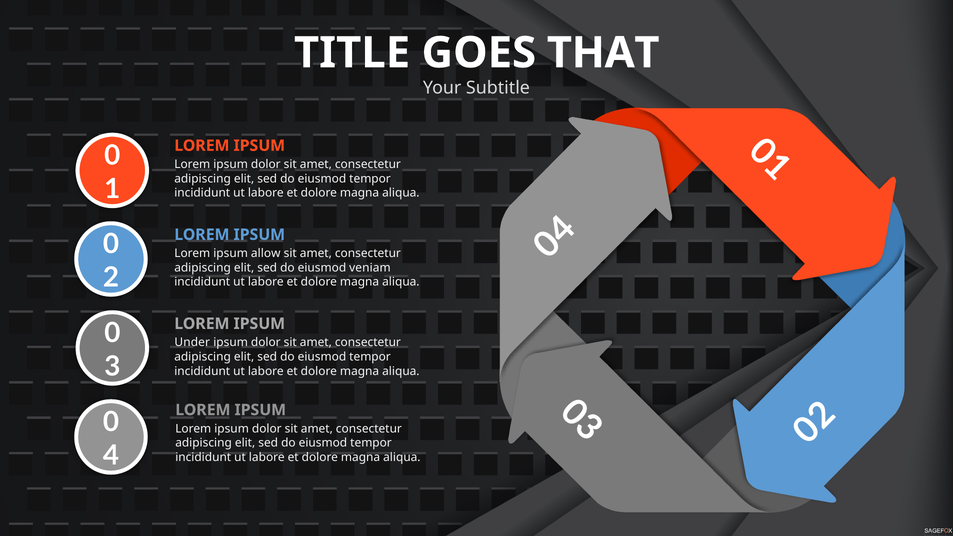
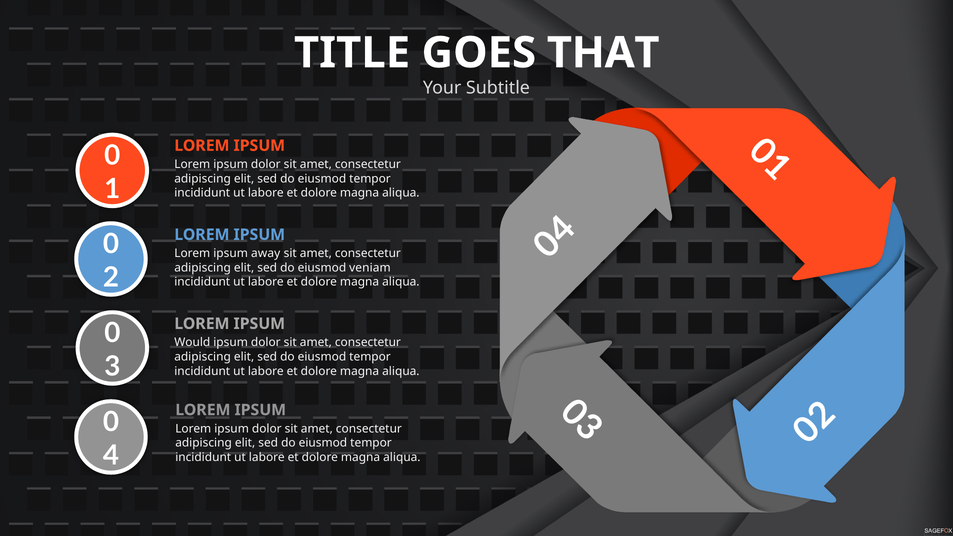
allow: allow -> away
Under: Under -> Would
